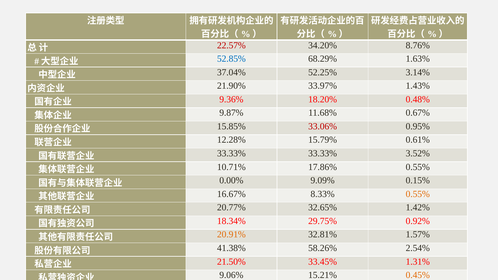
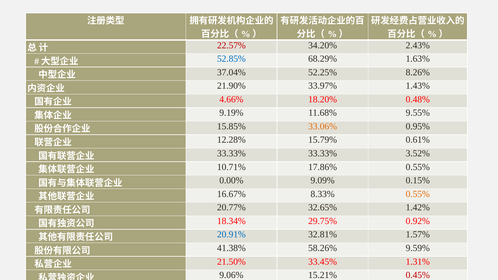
8.76%: 8.76% -> 2.43%
3.14%: 3.14% -> 8.26%
9.36%: 9.36% -> 4.66%
9.87%: 9.87% -> 9.19%
0.67%: 0.67% -> 9.55%
33.06% colour: red -> orange
20.91% colour: orange -> blue
2.54%: 2.54% -> 9.59%
0.45% colour: orange -> red
